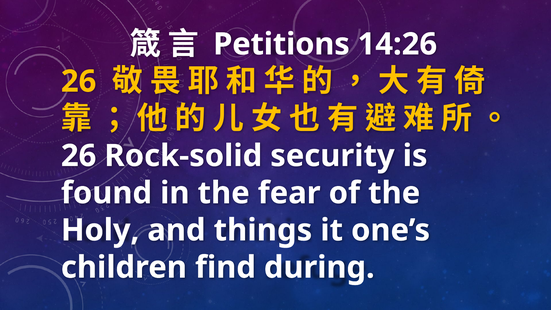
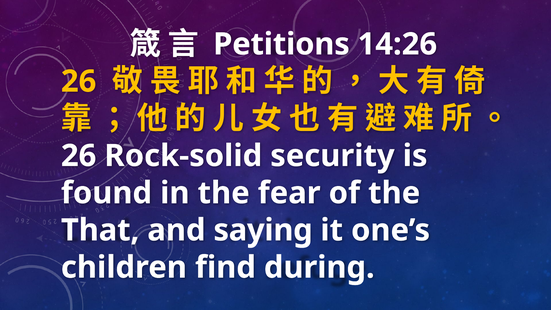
Holy: Holy -> That
things: things -> saying
